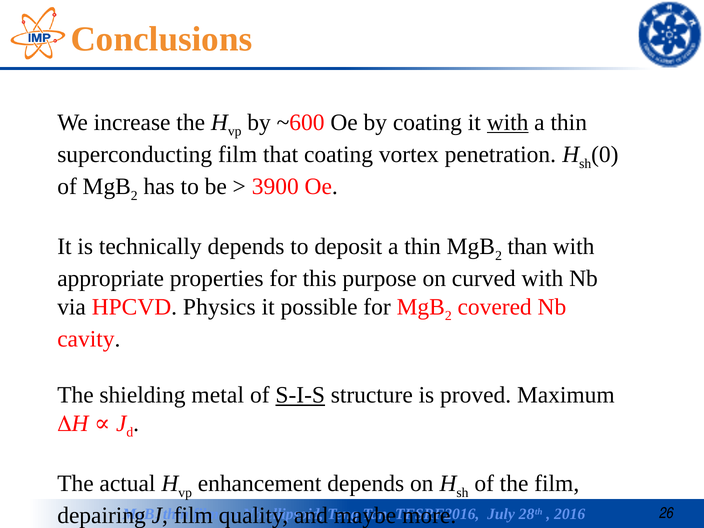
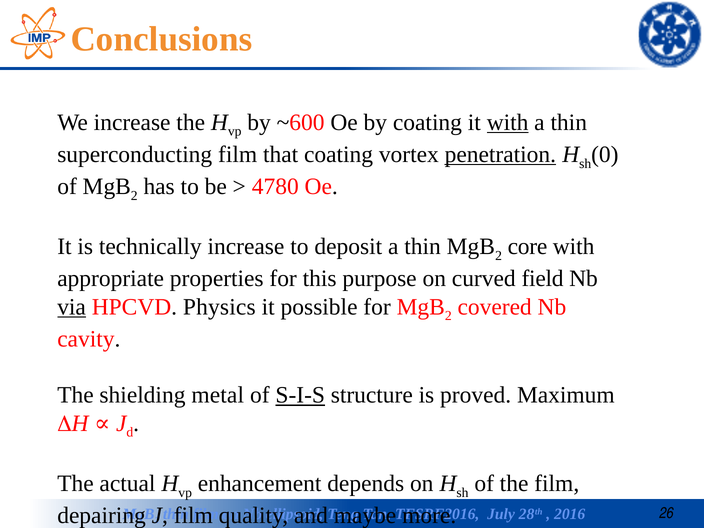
penetration underline: none -> present
3900: 3900 -> 4780
technically depends: depends -> increase
than: than -> core
curved with: with -> field
via underline: none -> present
